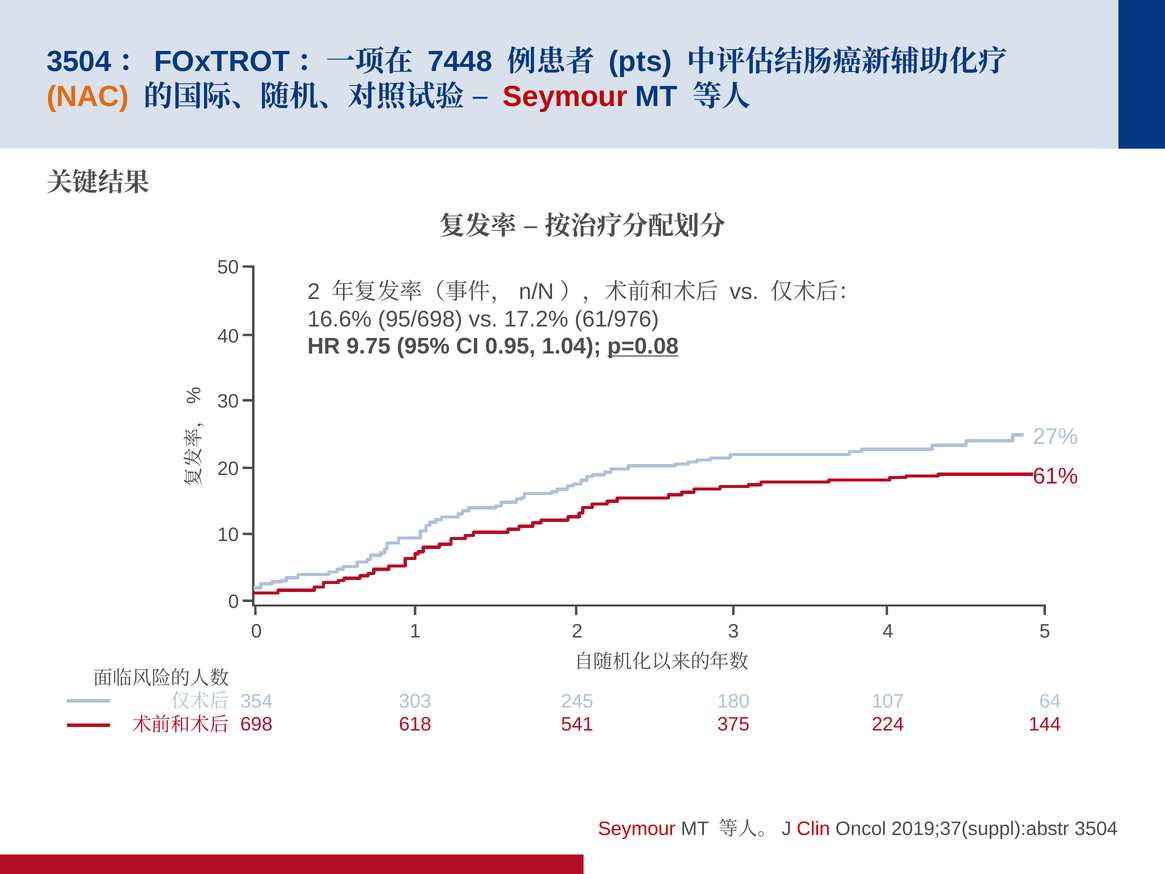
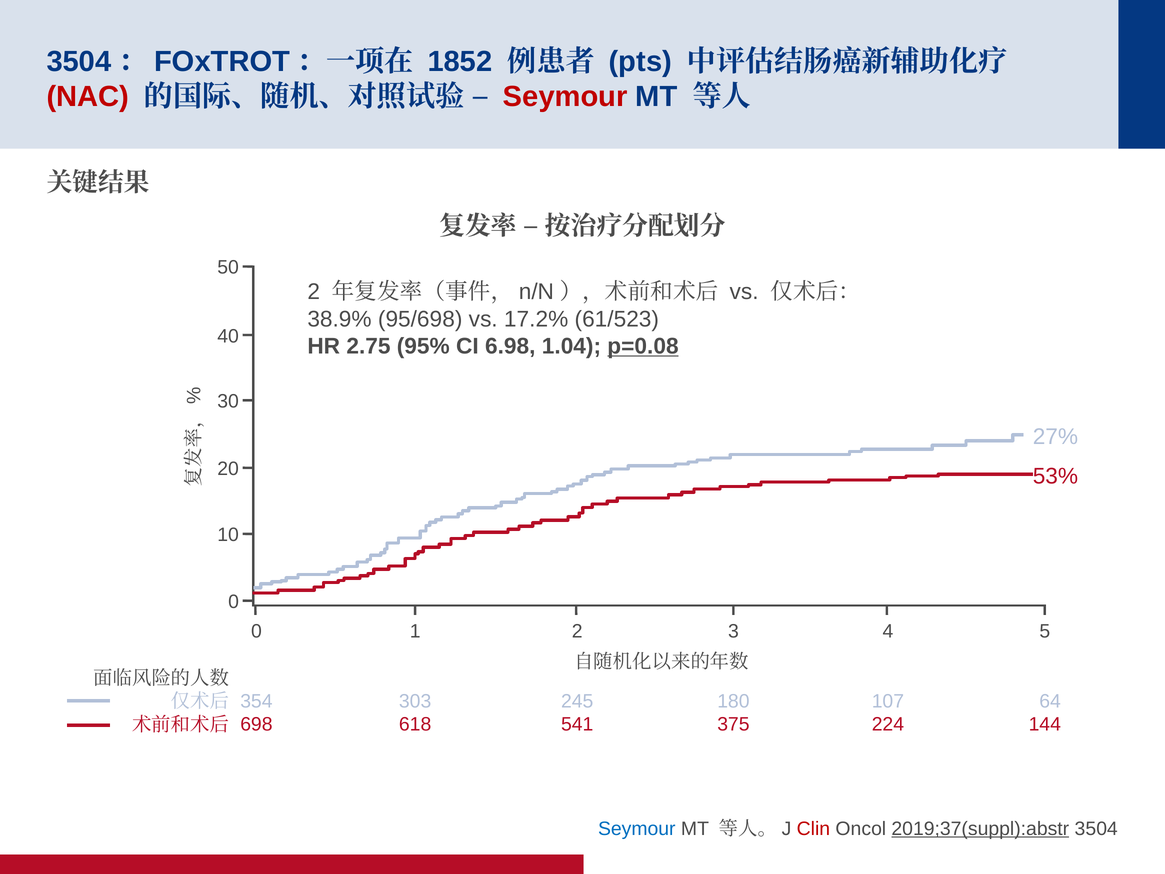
7448: 7448 -> 1852
NAC colour: orange -> red
16.6%: 16.6% -> 38.9%
61/976: 61/976 -> 61/523
9.75: 9.75 -> 2.75
0.95: 0.95 -> 6.98
61%: 61% -> 53%
Seymour at (637, 828) colour: red -> blue
2019;37(suppl):abstr underline: none -> present
